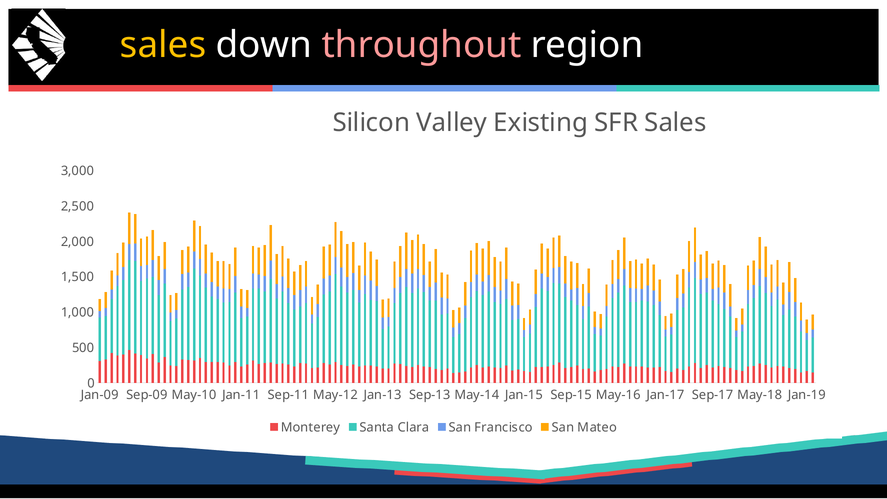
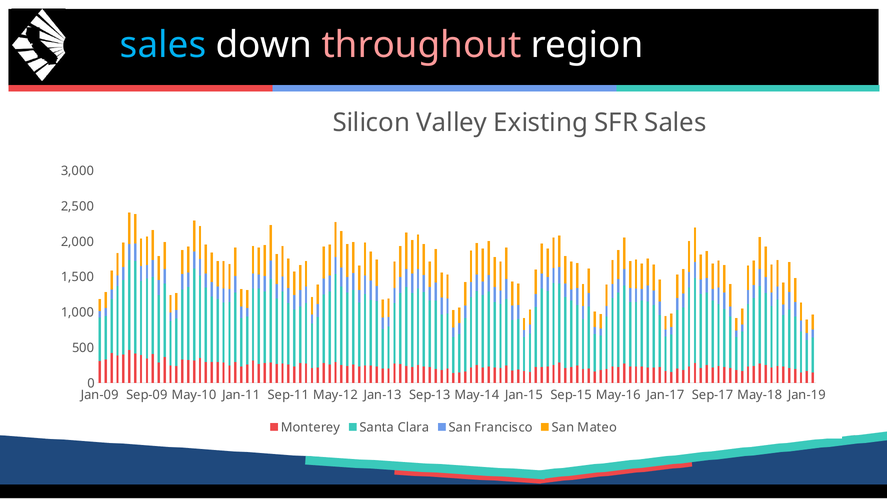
sales at (163, 45) colour: yellow -> light blue
